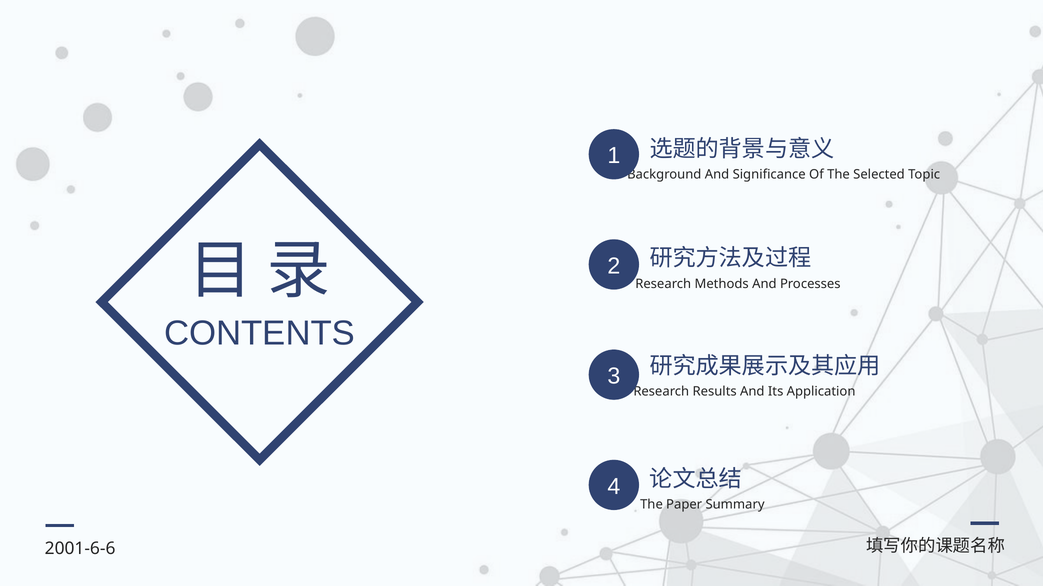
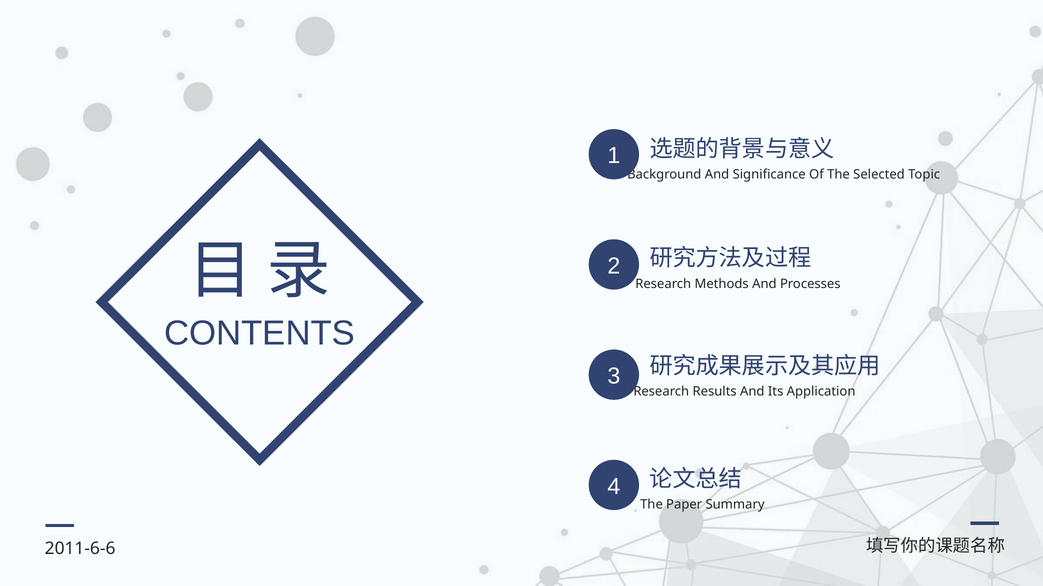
2001-6-6: 2001-6-6 -> 2011-6-6
